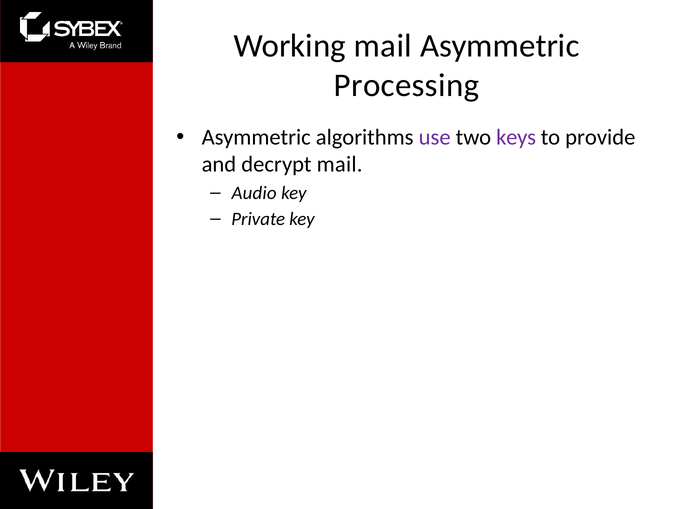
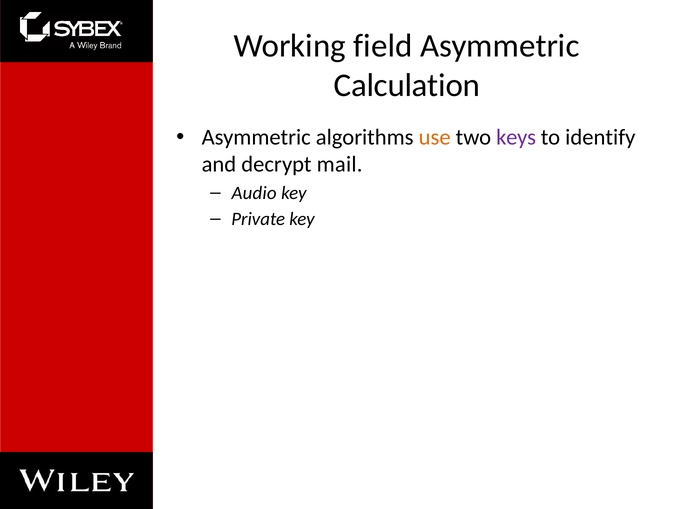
Working mail: mail -> field
Processing: Processing -> Calculation
use colour: purple -> orange
provide: provide -> identify
